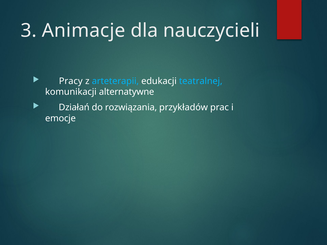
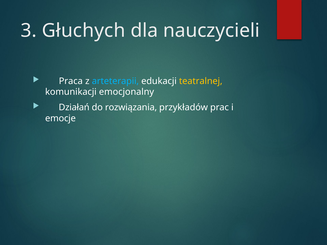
Animacje: Animacje -> Głuchych
Pracy: Pracy -> Praca
teatralnej colour: light blue -> yellow
alternatywne: alternatywne -> emocjonalny
